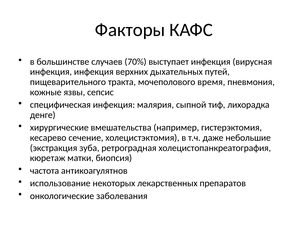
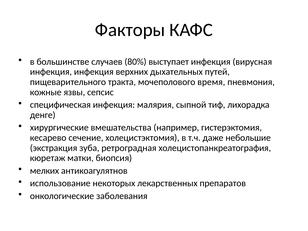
70%: 70% -> 80%
частота: частота -> мелких
